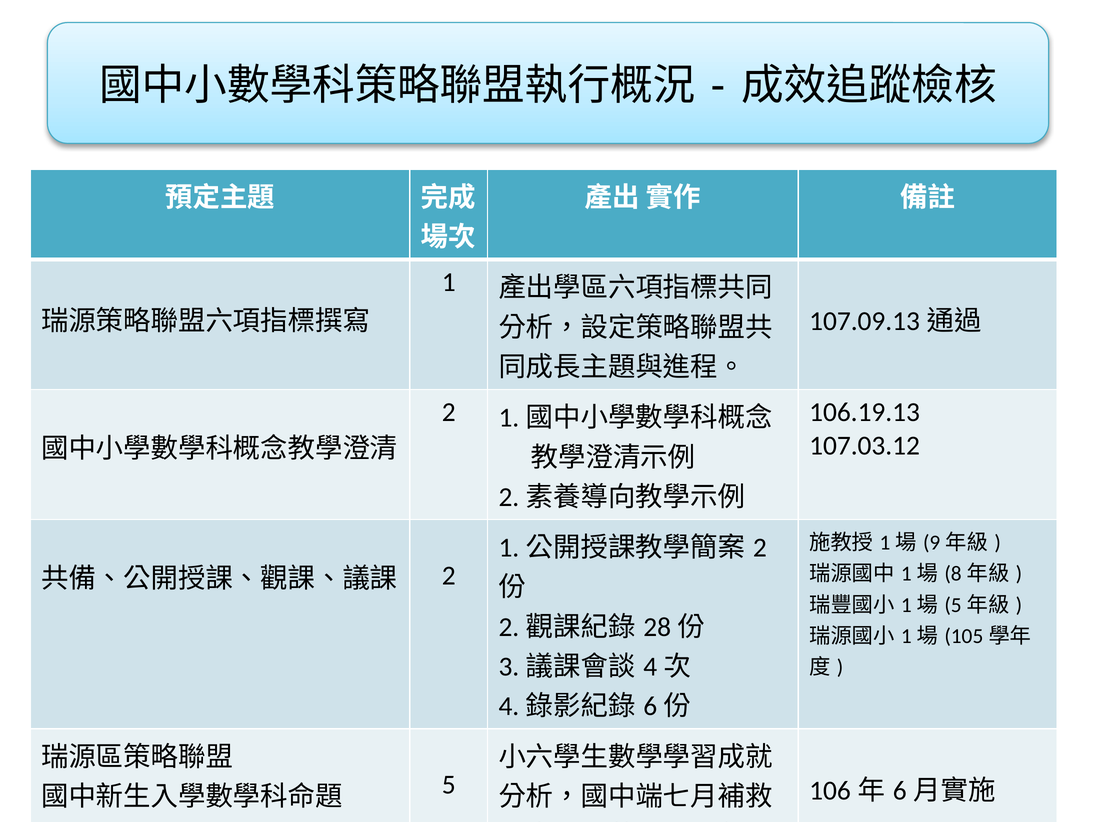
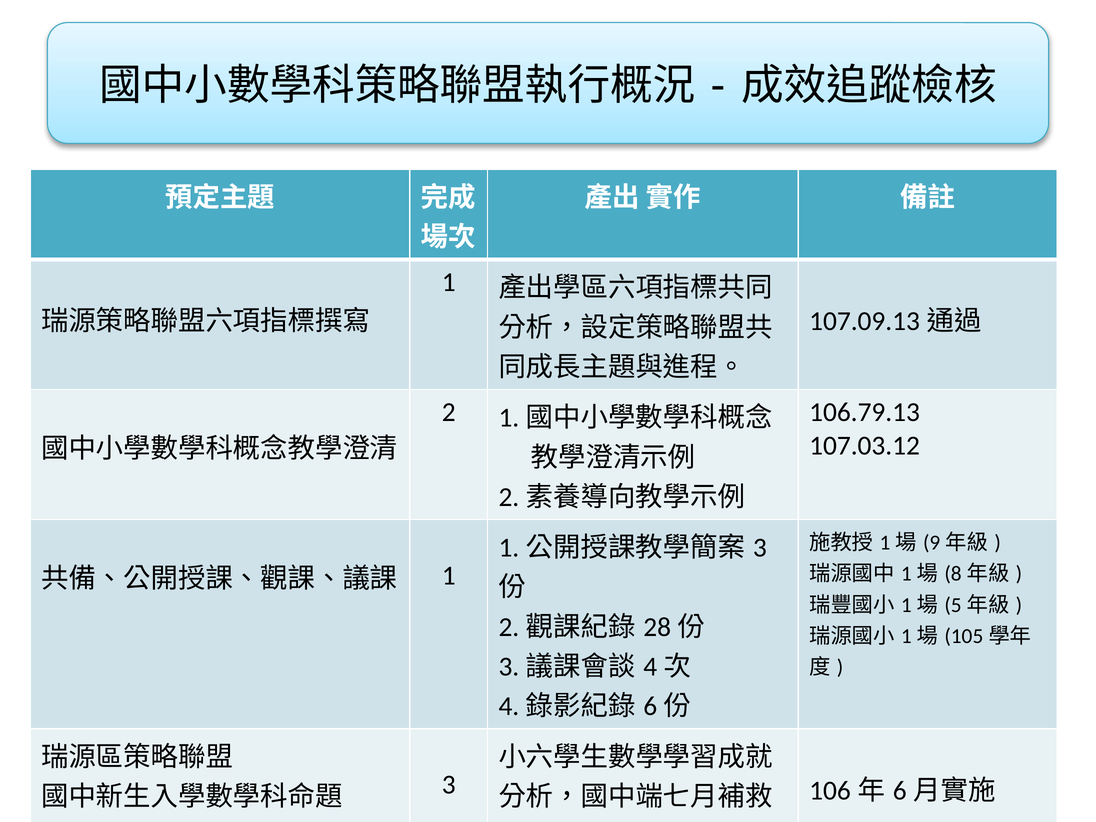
106.19.13: 106.19.13 -> 106.79.13
2 at (760, 548): 2 -> 3
2 at (449, 576): 2 -> 1
5 at (449, 785): 5 -> 3
